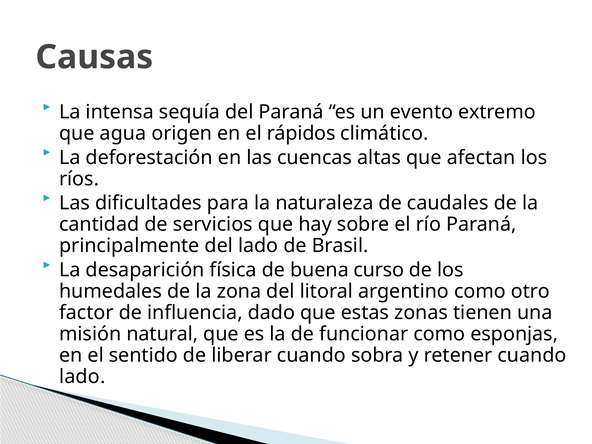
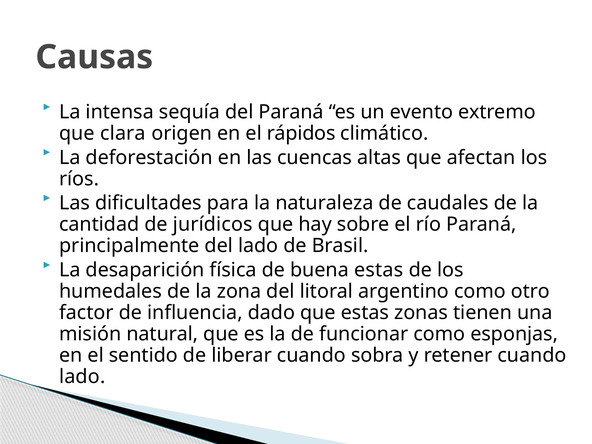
agua: agua -> clara
servicios: servicios -> jurídicos
buena curso: curso -> estas
